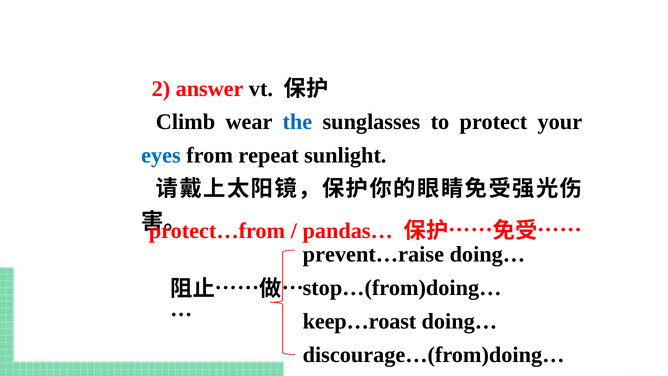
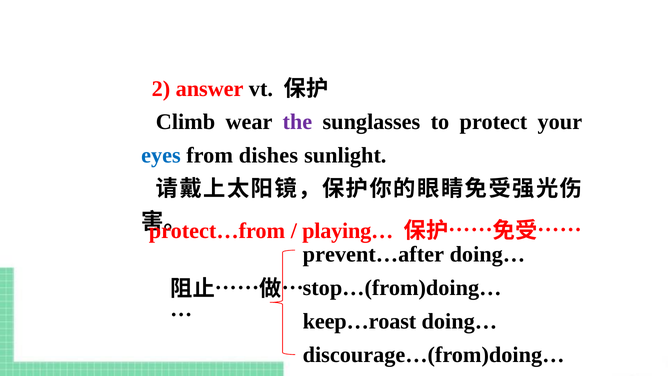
the colour: blue -> purple
repeat: repeat -> dishes
pandas…: pandas… -> playing…
prevent…raise: prevent…raise -> prevent…after
